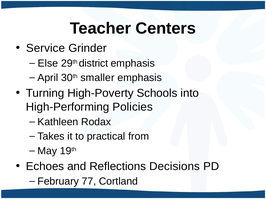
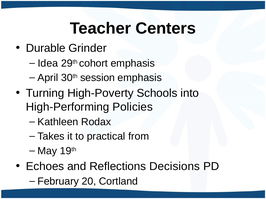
Service: Service -> Durable
Else: Else -> Idea
district: district -> cohort
smaller: smaller -> session
77: 77 -> 20
